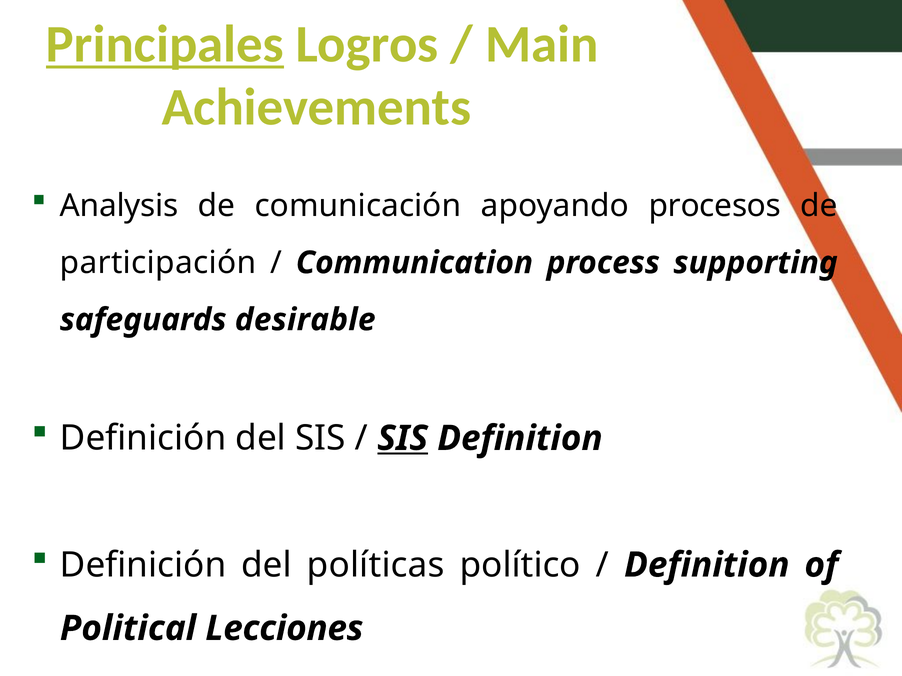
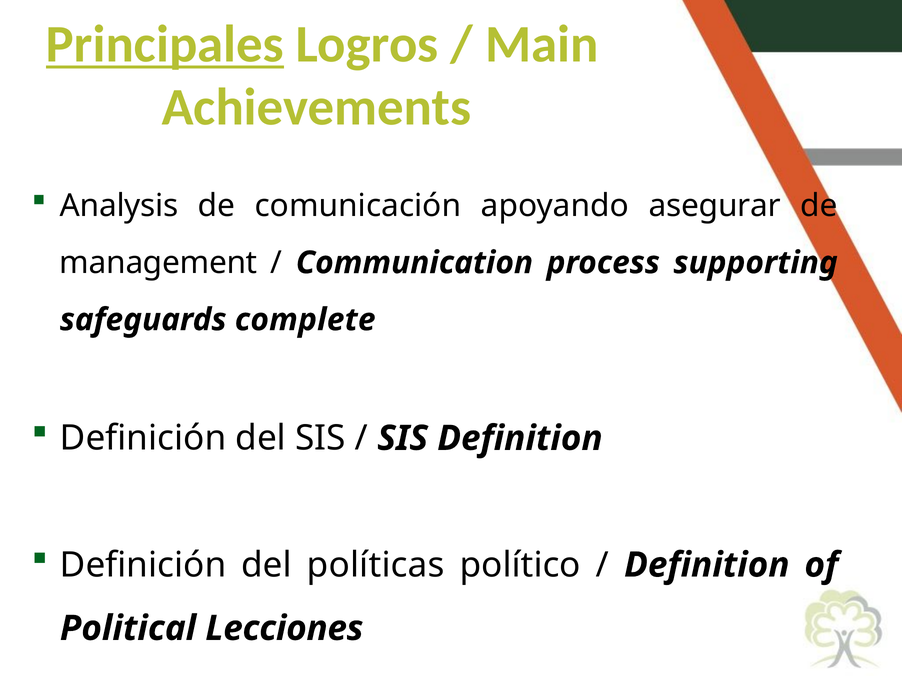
procesos: procesos -> asegurar
participación: participación -> management
desirable: desirable -> complete
SIS at (403, 439) underline: present -> none
